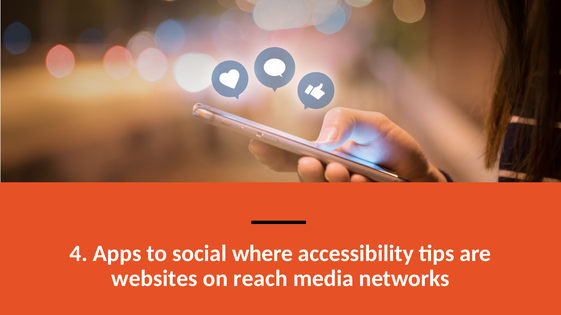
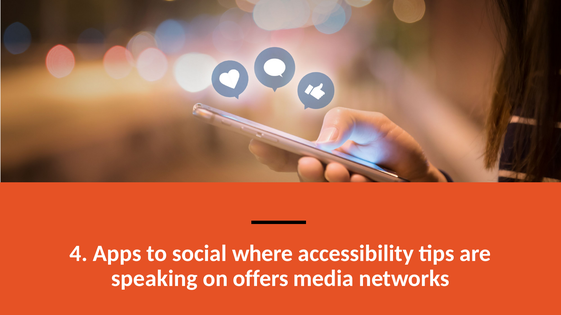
websites: websites -> speaking
reach: reach -> offers
